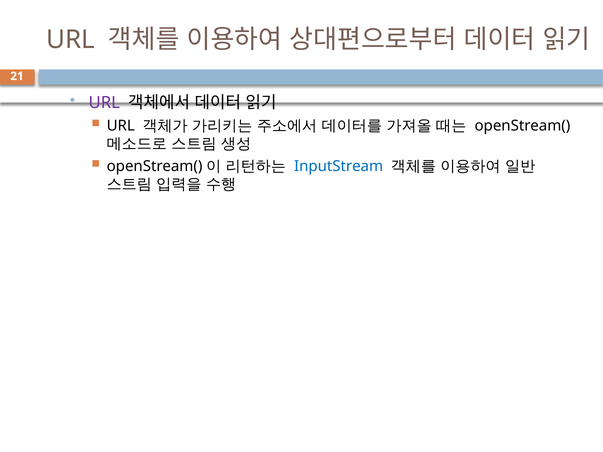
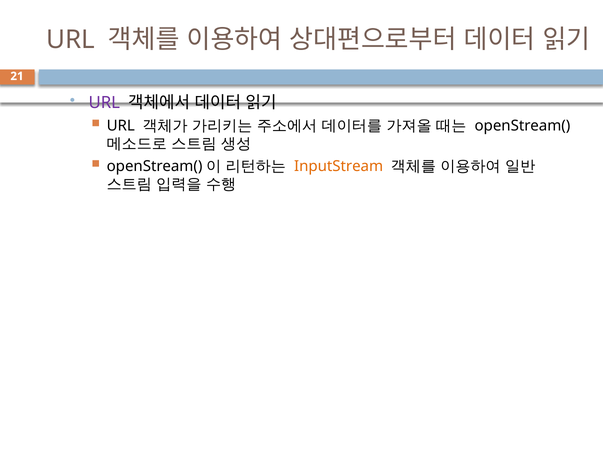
InputStream colour: blue -> orange
